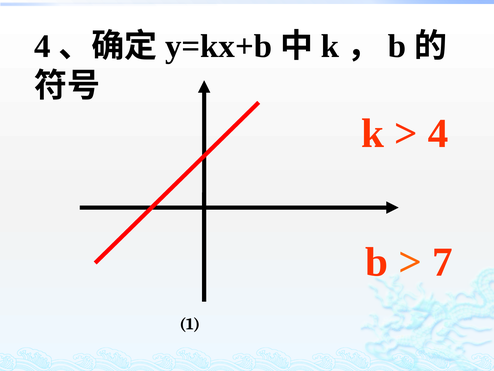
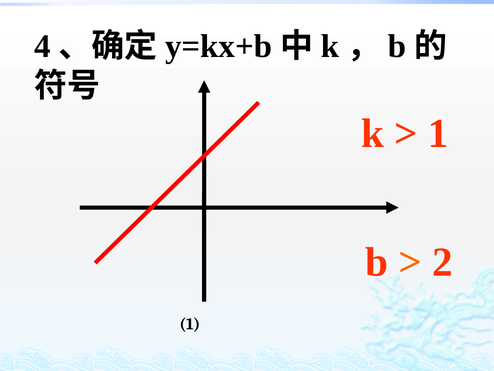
4 at (438, 134): 4 -> 1
7: 7 -> 2
